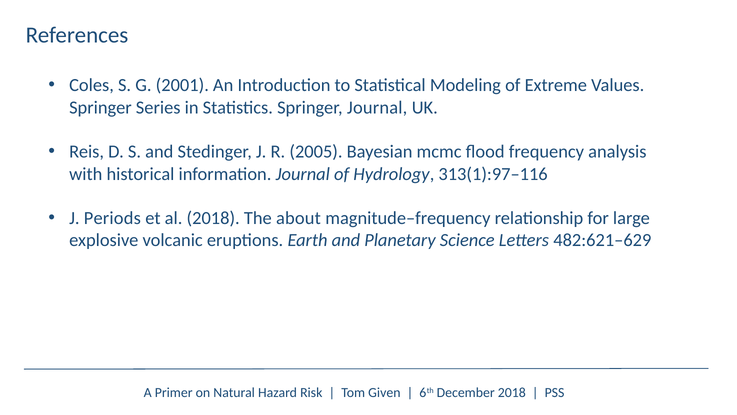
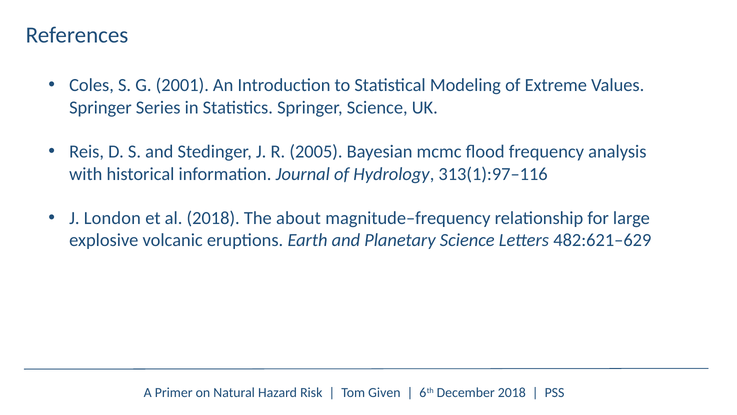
Springer Journal: Journal -> Science
Periods: Periods -> London
